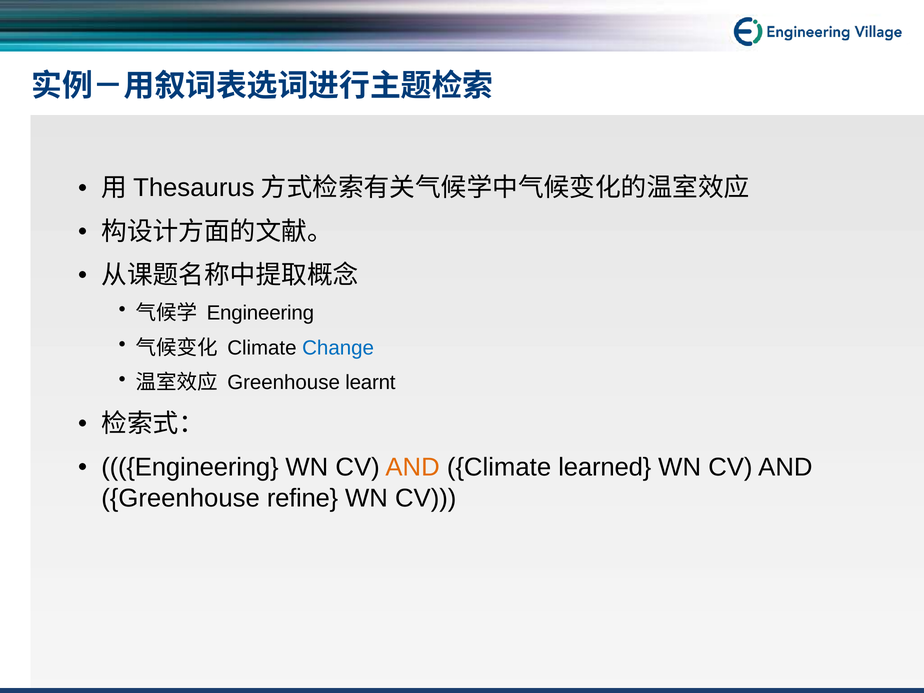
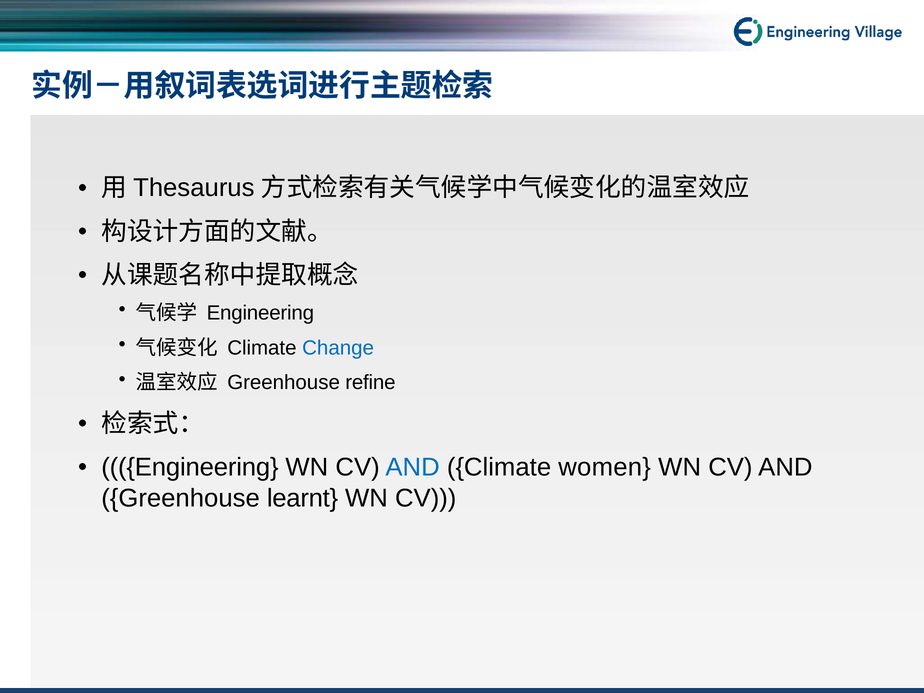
learnt: learnt -> refine
AND at (413, 467) colour: orange -> blue
learned: learned -> women
refine: refine -> learnt
